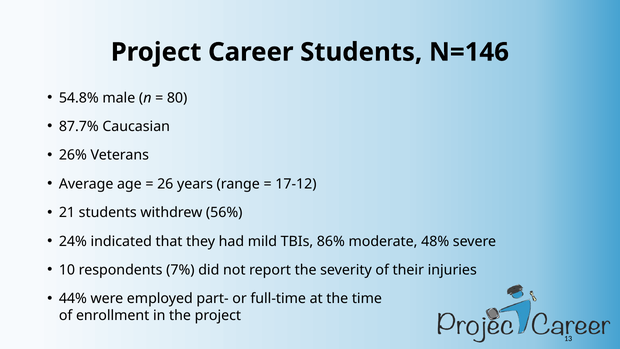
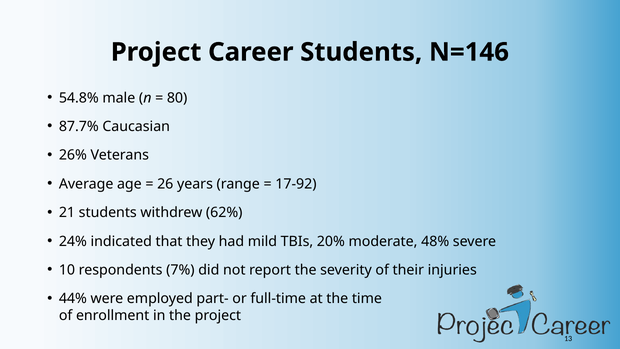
17-12: 17-12 -> 17-92
56%: 56% -> 62%
86%: 86% -> 20%
